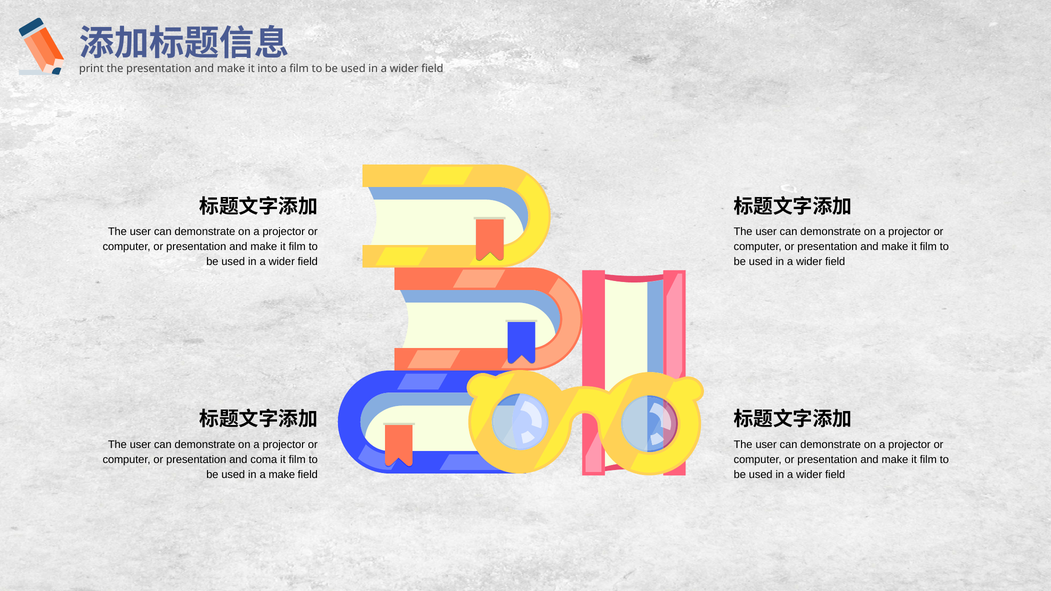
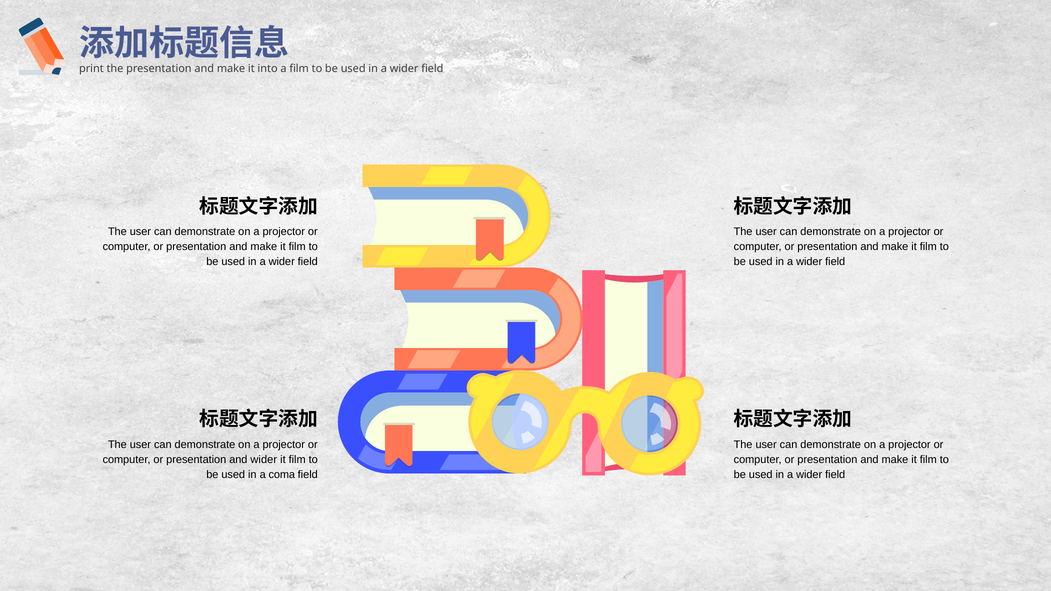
and coma: coma -> wider
a make: make -> coma
